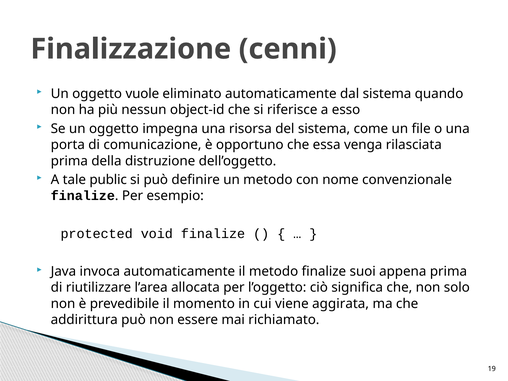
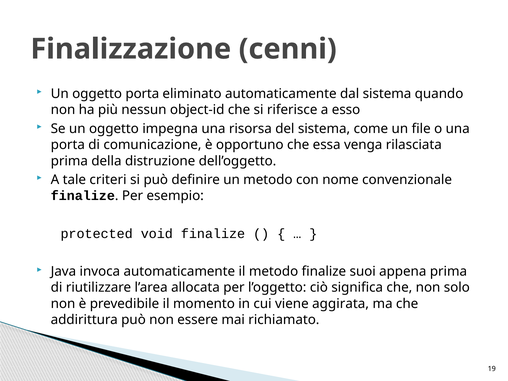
oggetto vuole: vuole -> porta
public: public -> criteri
